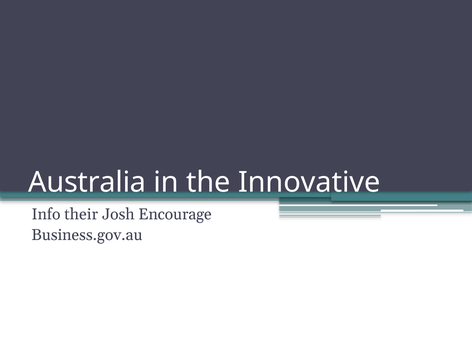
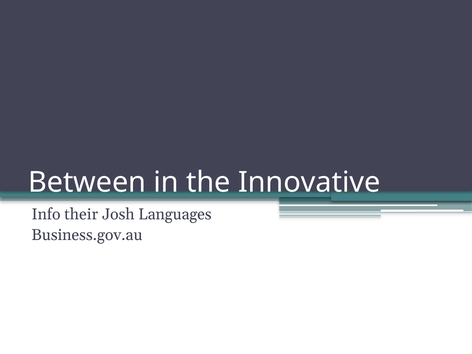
Australia: Australia -> Between
Encourage: Encourage -> Languages
